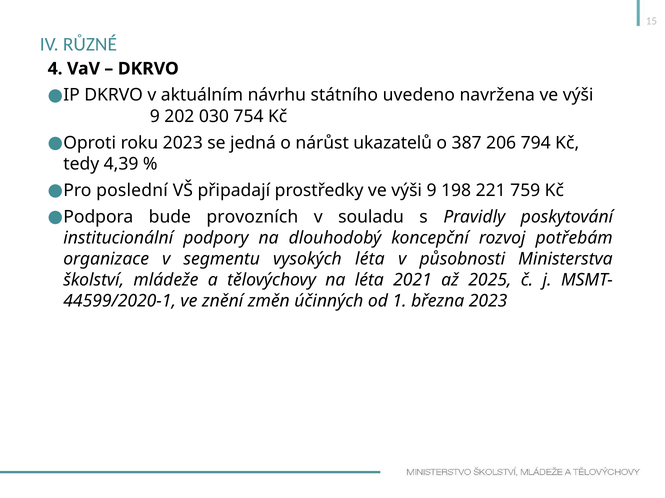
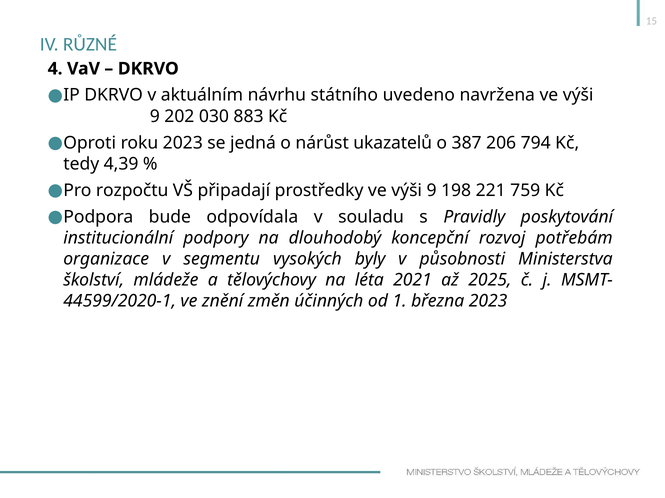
754: 754 -> 883
poslední: poslední -> rozpočtu
provozních: provozních -> odpovídala
vysokých léta: léta -> byly
